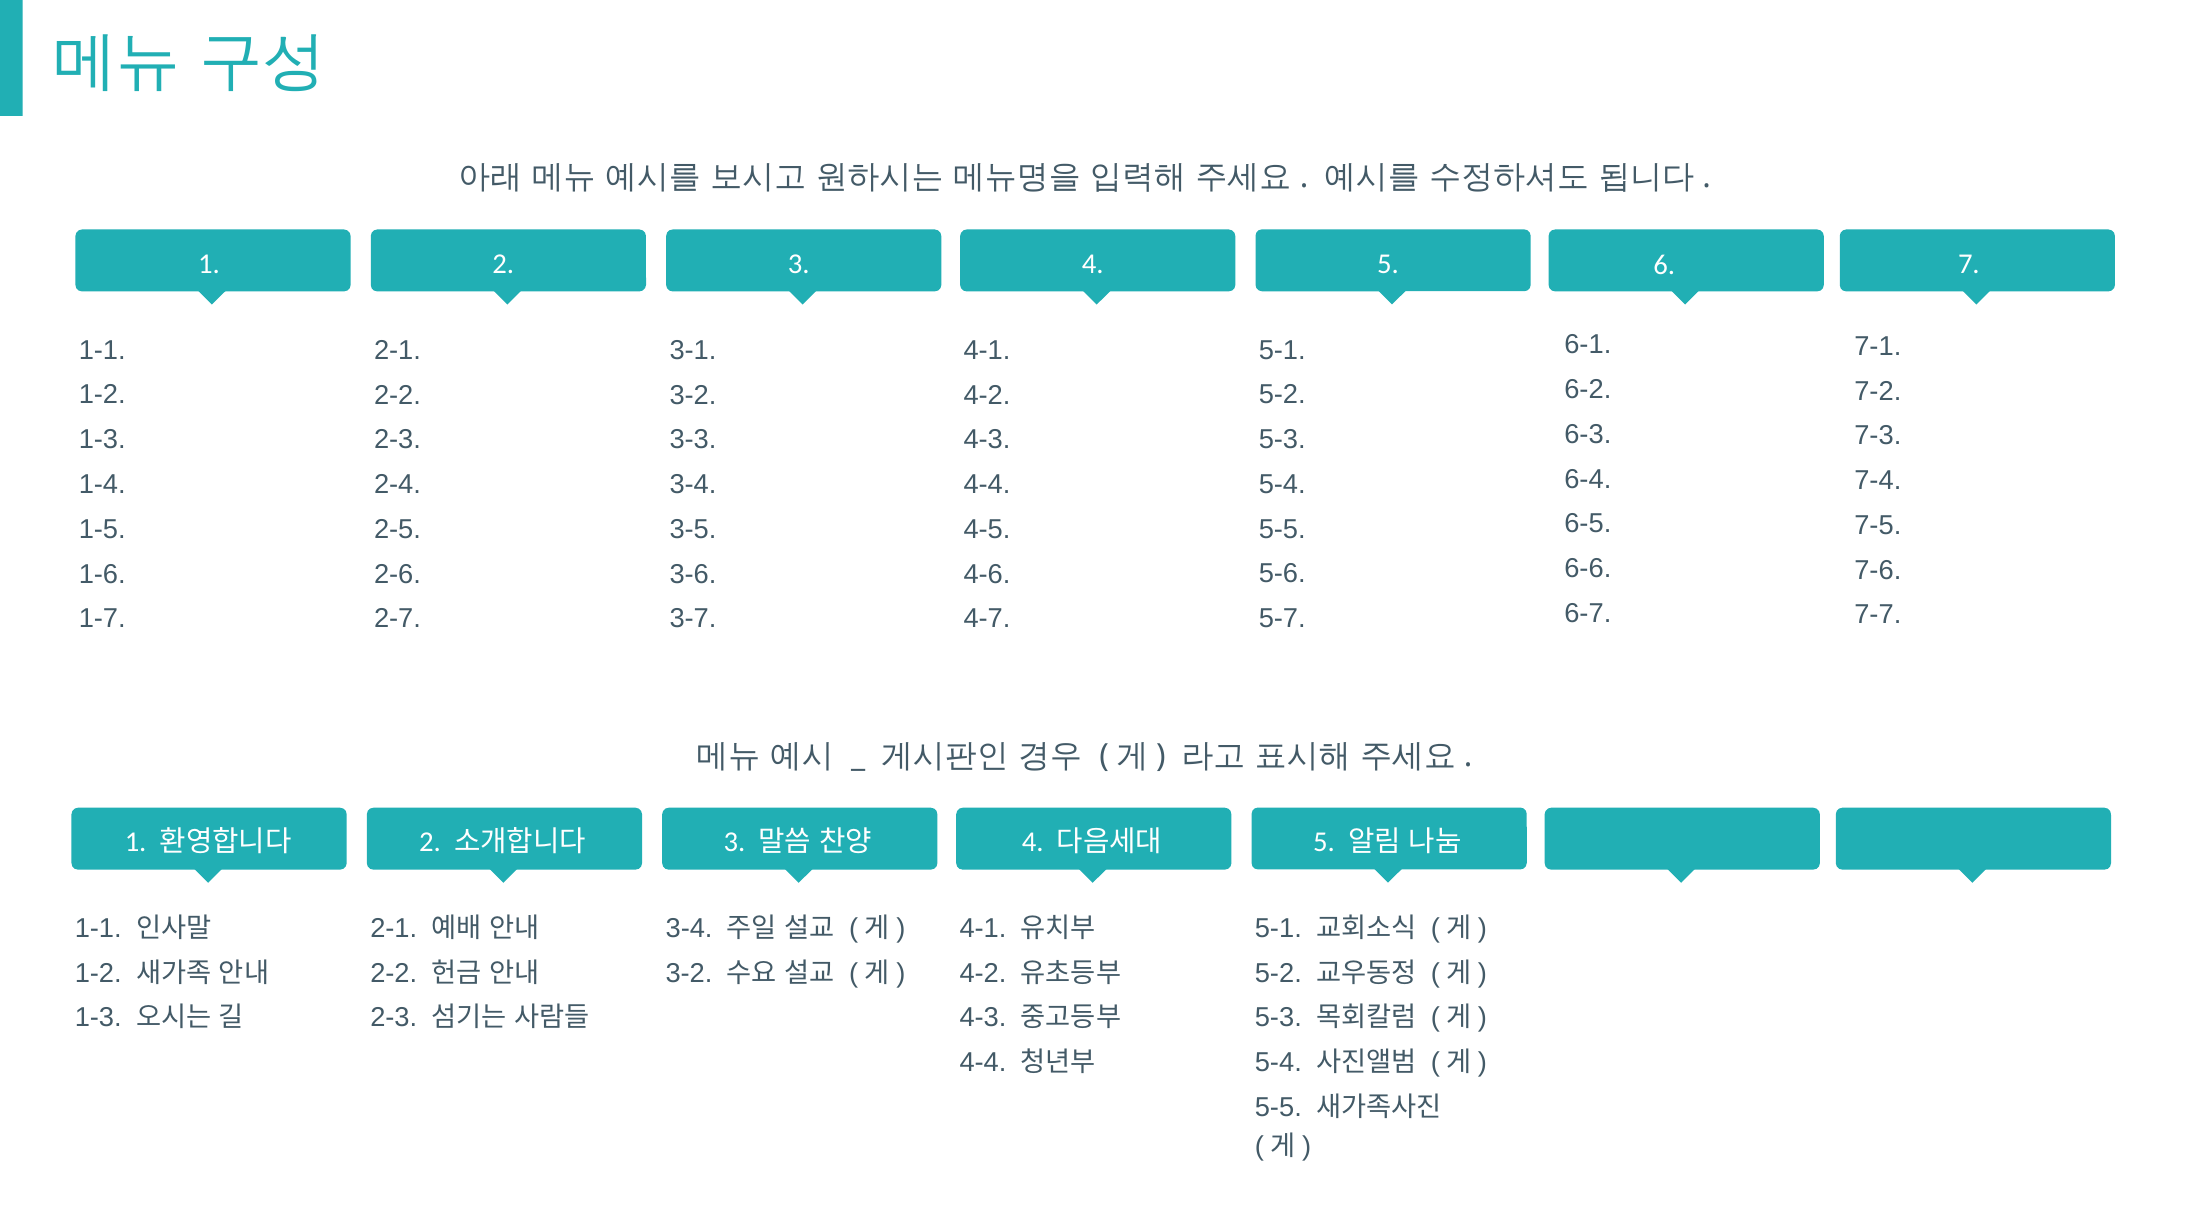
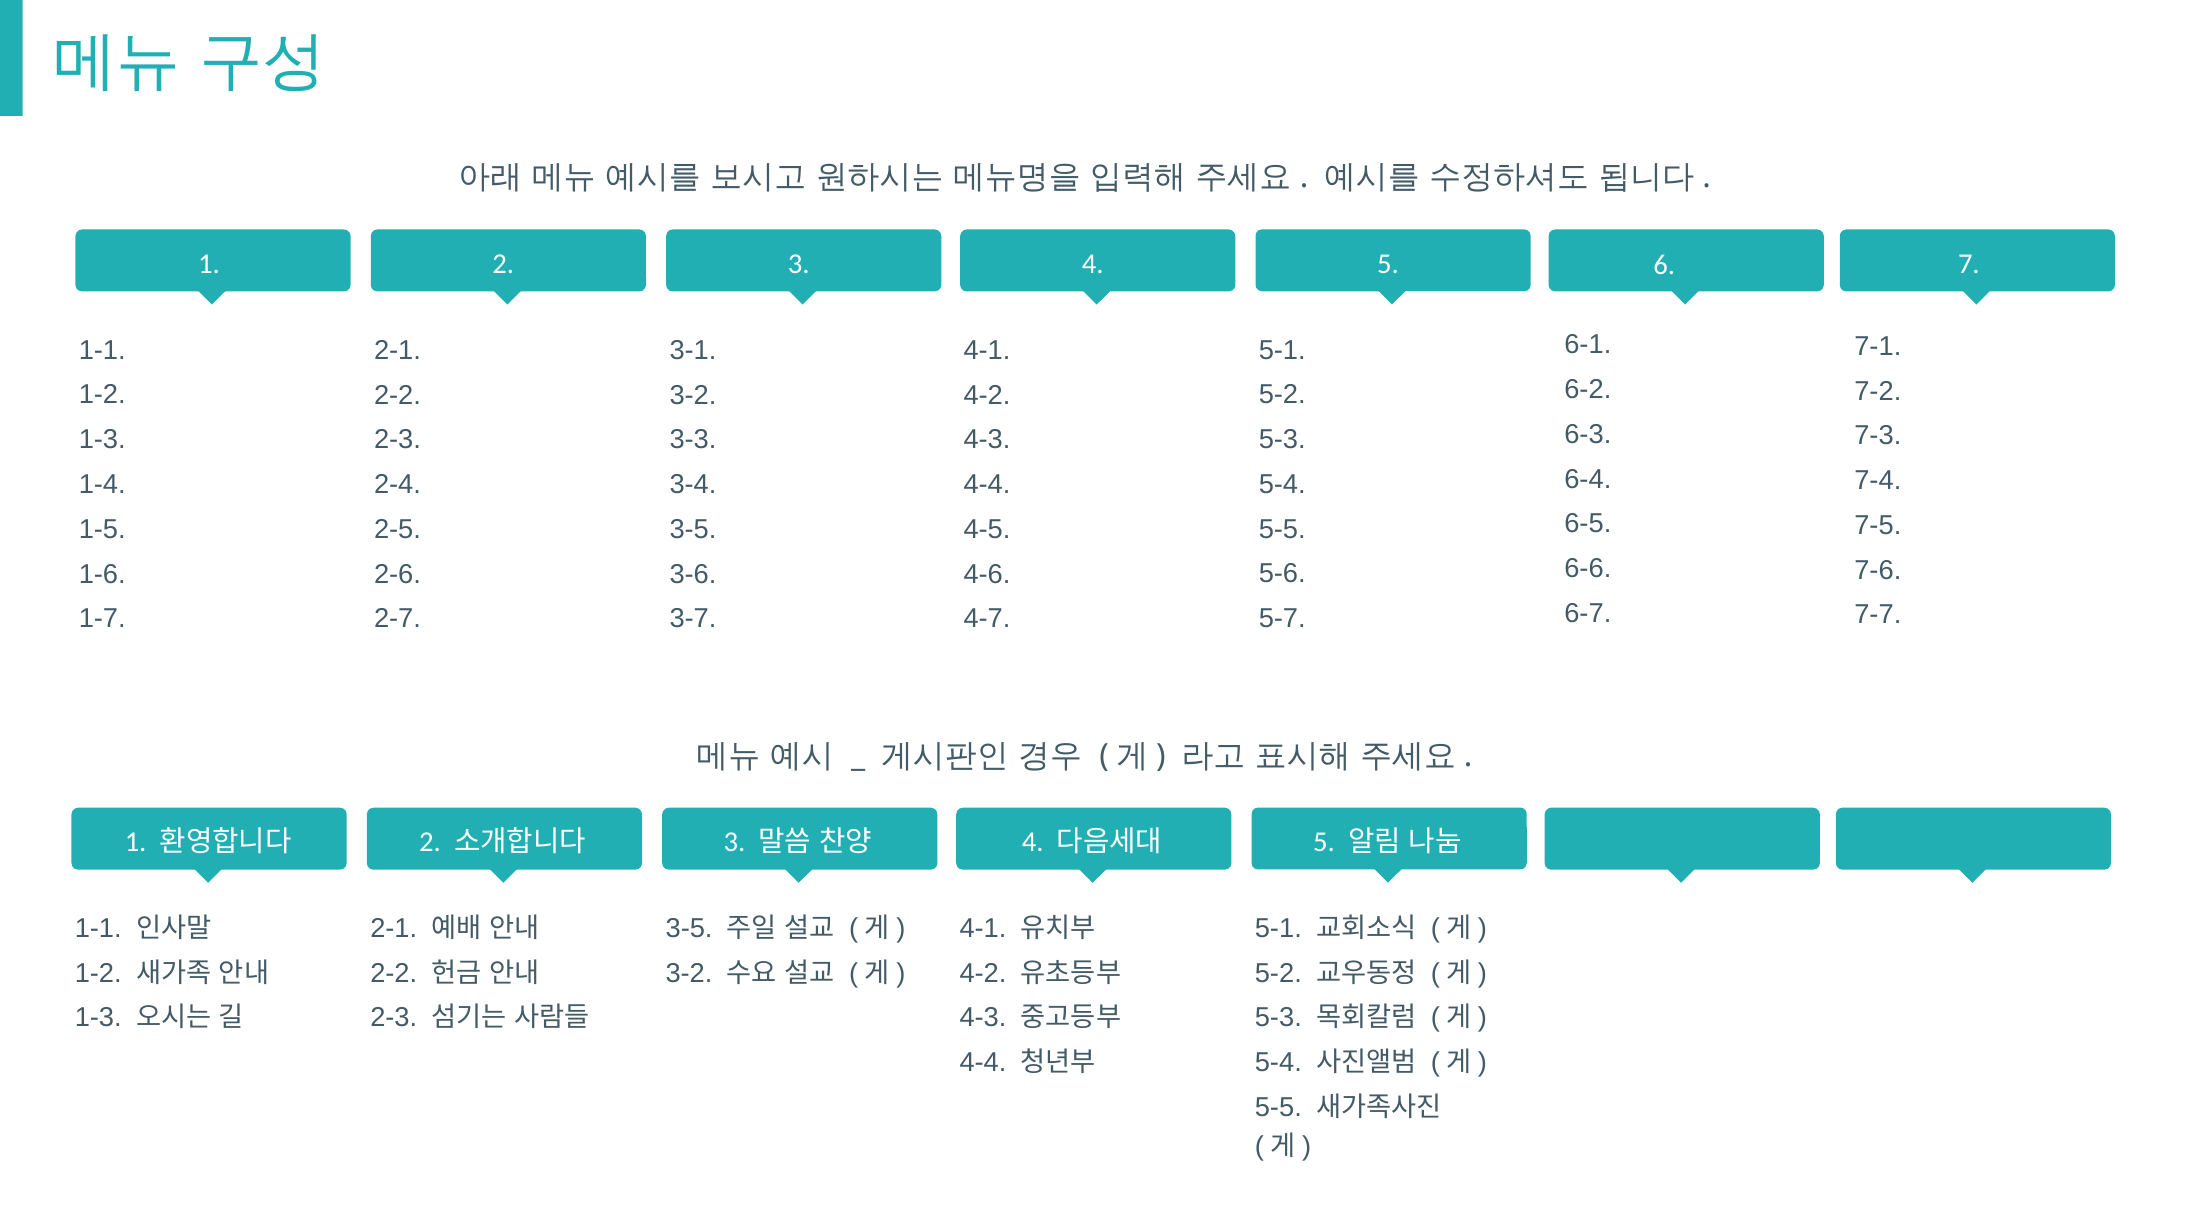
3-4 at (689, 928): 3-4 -> 3-5
